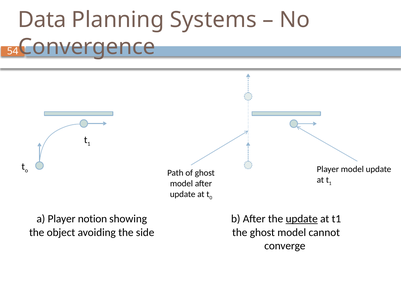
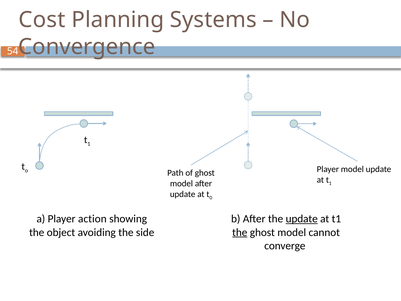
Data: Data -> Cost
notion: notion -> action
the at (240, 232) underline: none -> present
